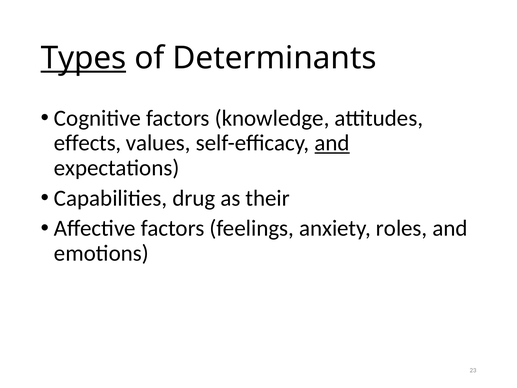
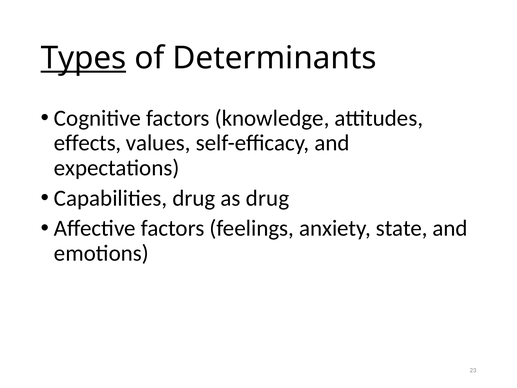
and at (332, 143) underline: present -> none
as their: their -> drug
roles: roles -> state
